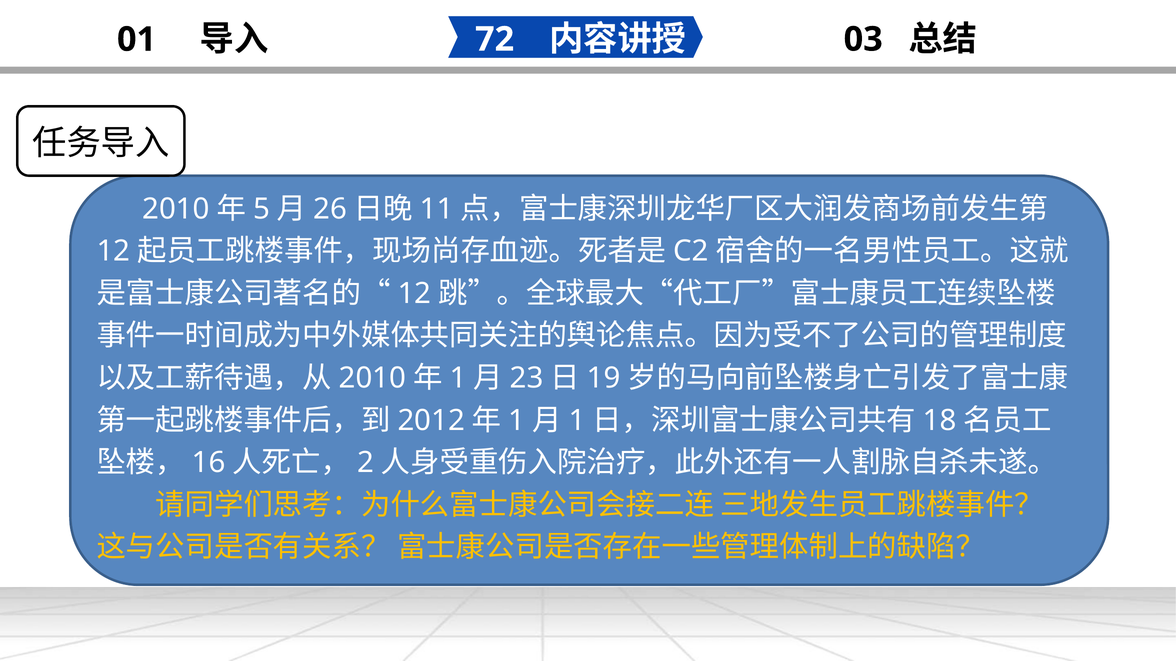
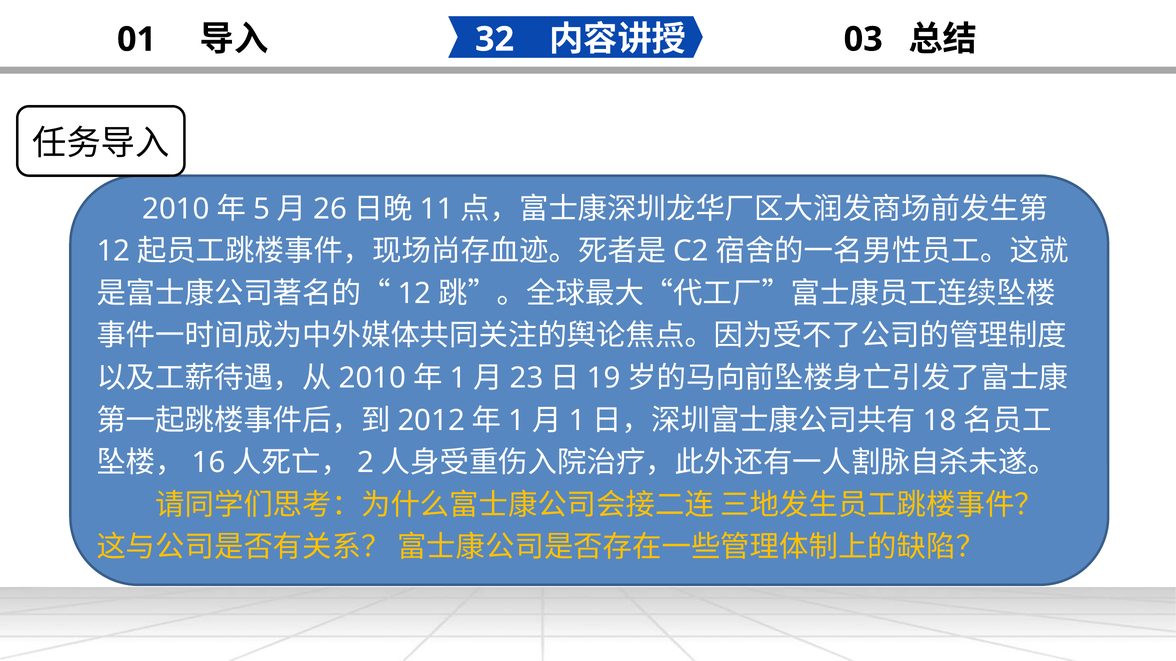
72: 72 -> 32
